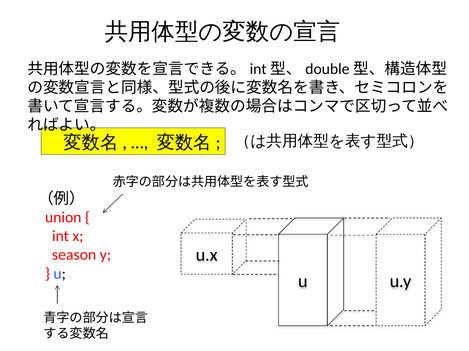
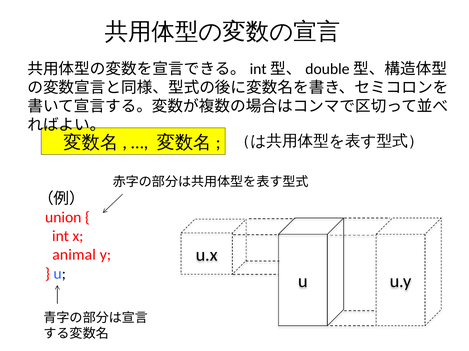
season: season -> animal
